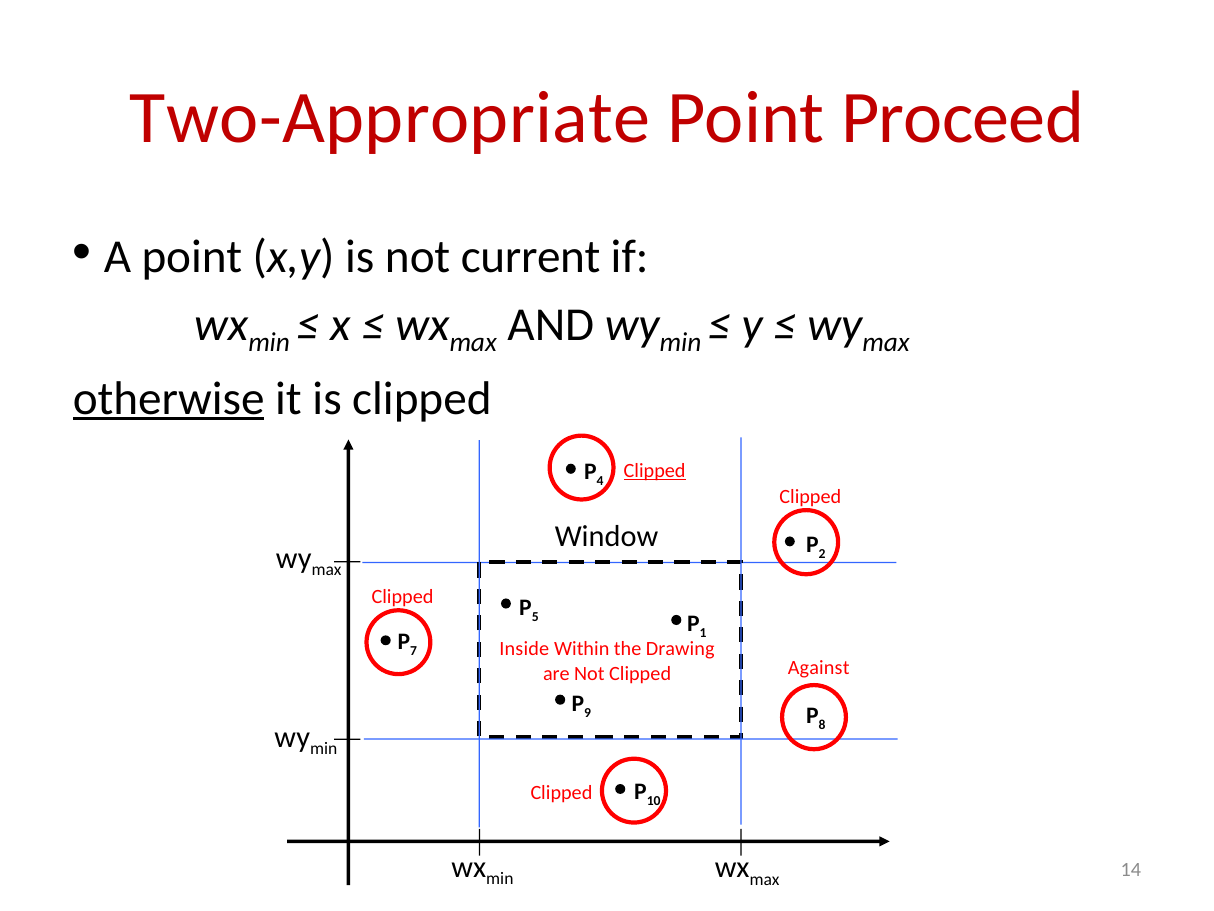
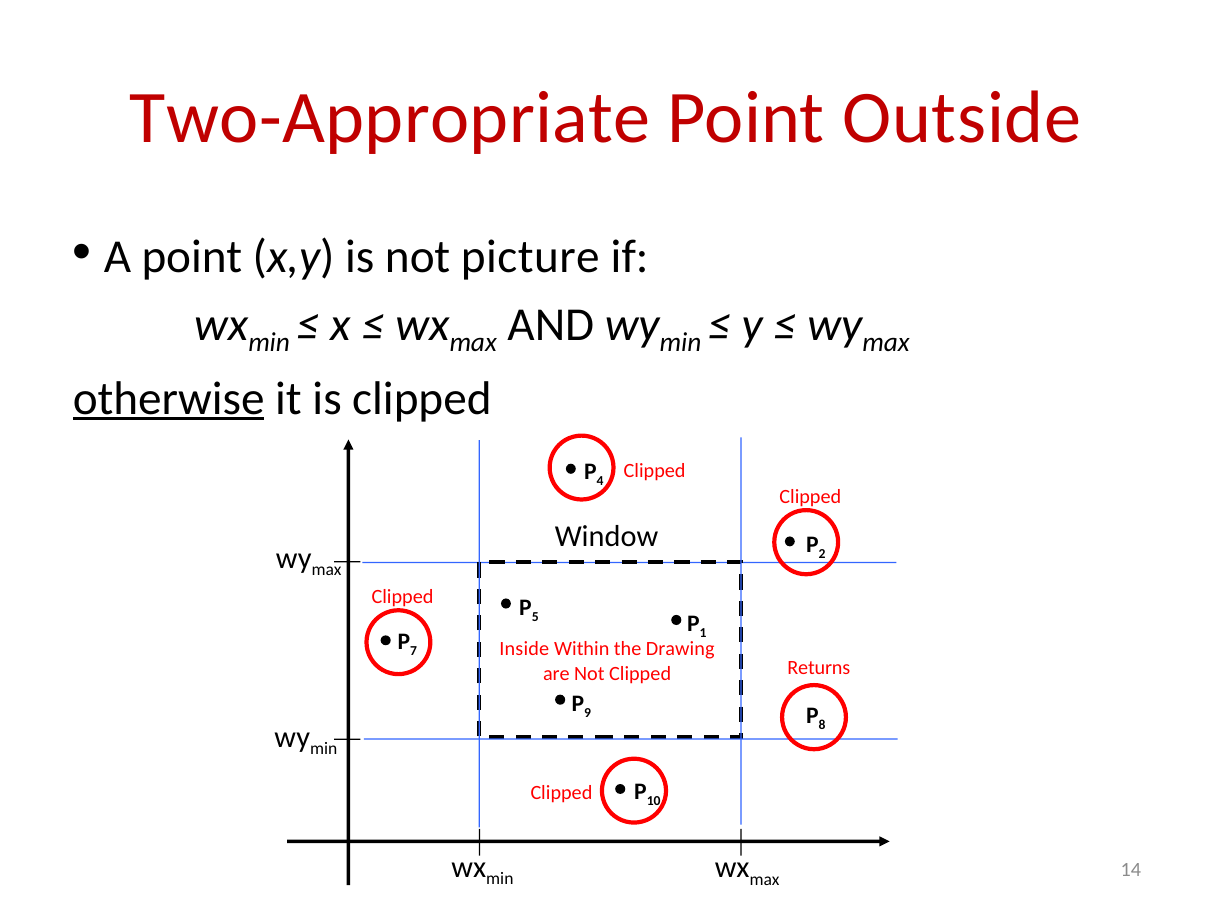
Proceed: Proceed -> Outside
current: current -> picture
Clipped at (655, 470) underline: present -> none
Against: Against -> Returns
